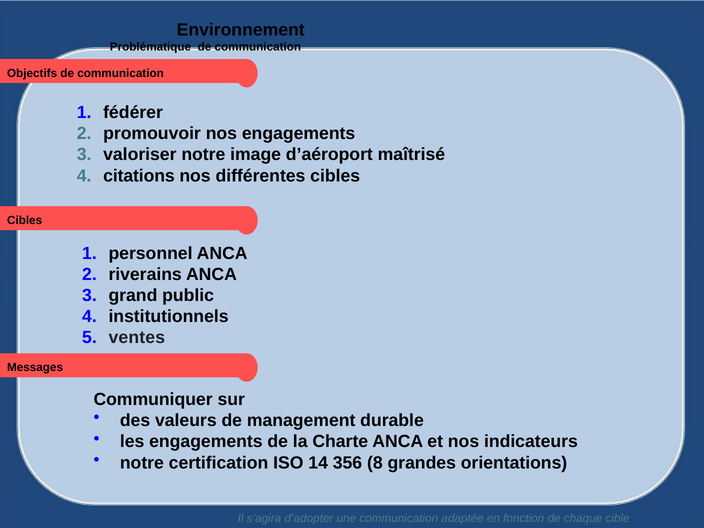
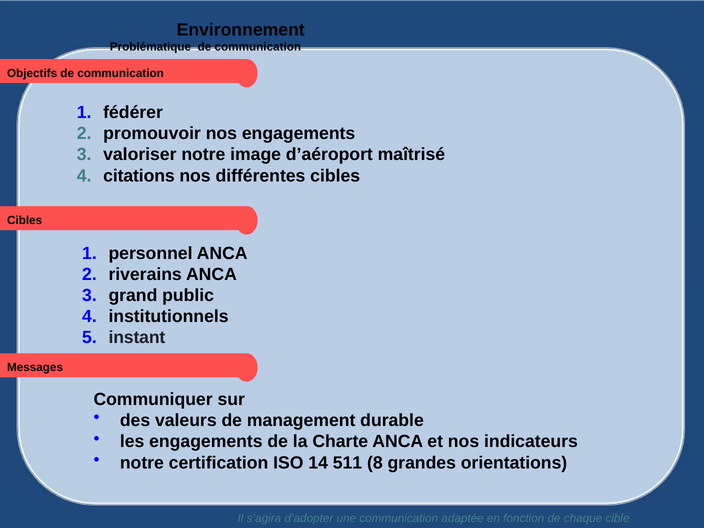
ventes: ventes -> instant
356: 356 -> 511
